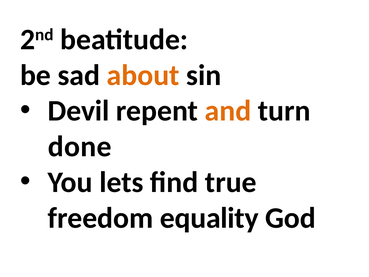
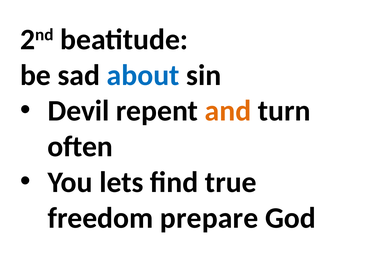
about colour: orange -> blue
done: done -> often
equality: equality -> prepare
